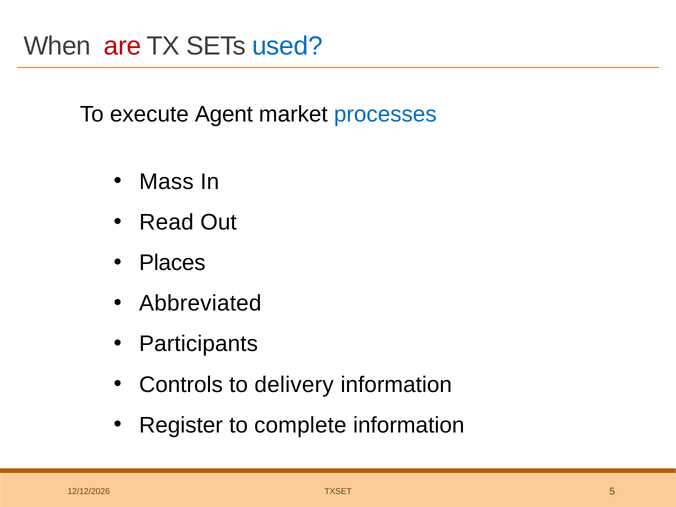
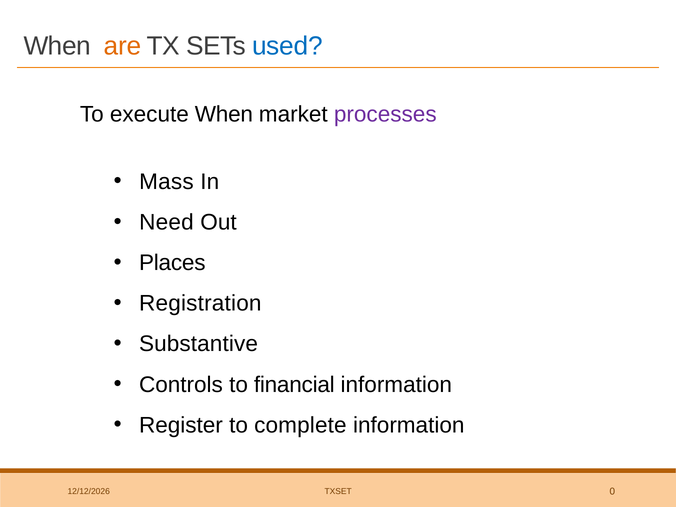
are colour: red -> orange
execute Agent: Agent -> When
processes colour: blue -> purple
Read: Read -> Need
Abbreviated: Abbreviated -> Registration
Participants: Participants -> Substantive
delivery: delivery -> financial
5: 5 -> 0
